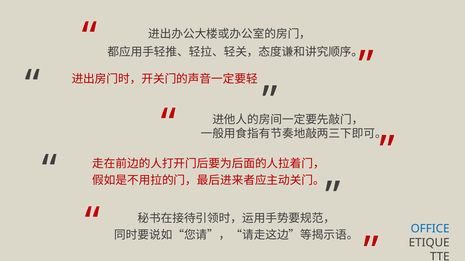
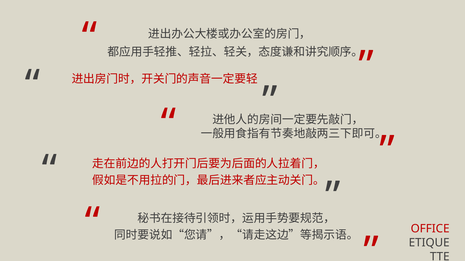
OFFICE colour: blue -> red
